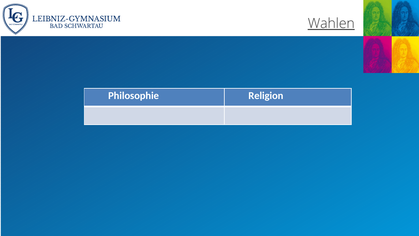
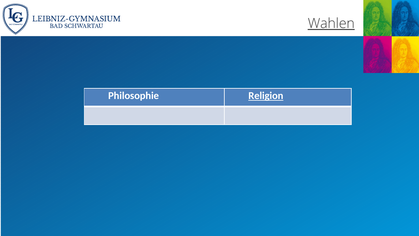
Religion underline: none -> present
